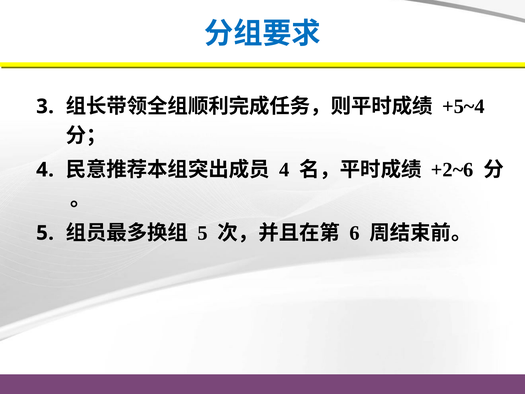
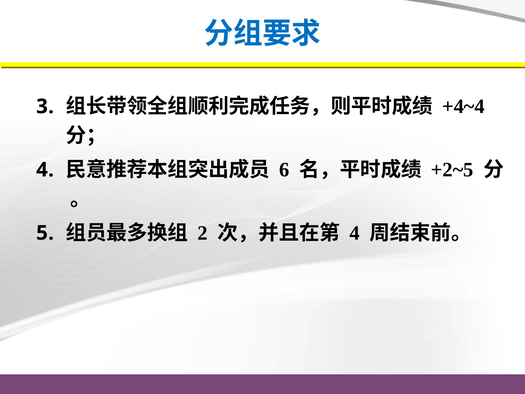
+5~4: +5~4 -> +4~4
4 at (284, 170): 4 -> 6
+2~6: +2~6 -> +2~5
5 at (203, 233): 5 -> 2
6 at (354, 233): 6 -> 4
